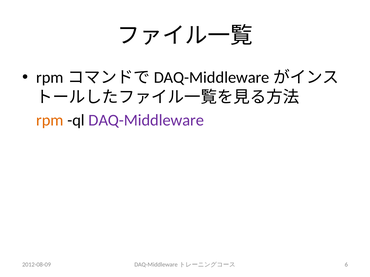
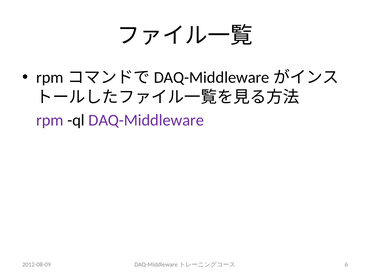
rpm colour: orange -> purple
